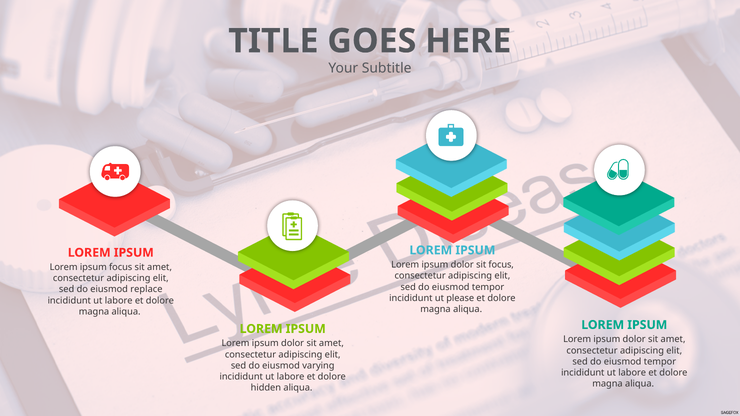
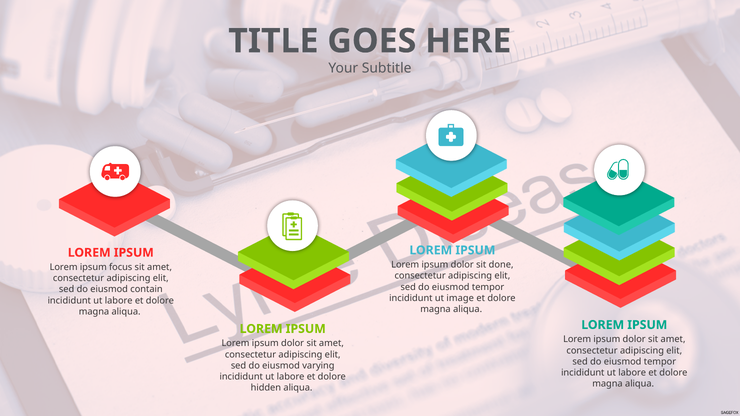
sit focus: focus -> done
replace: replace -> contain
please: please -> image
